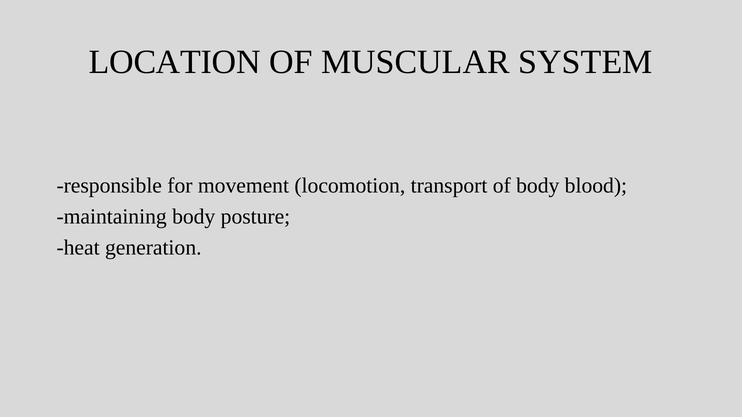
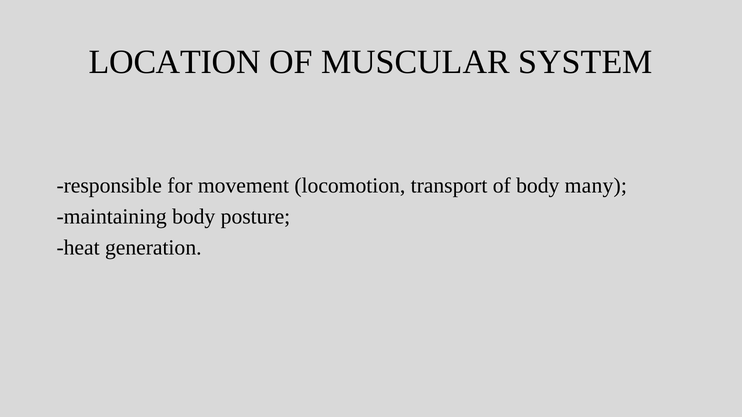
blood: blood -> many
